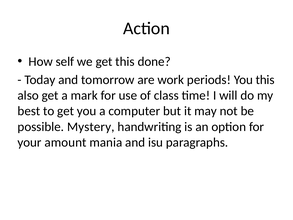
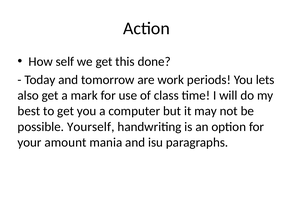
You this: this -> lets
Mystery: Mystery -> Yourself
